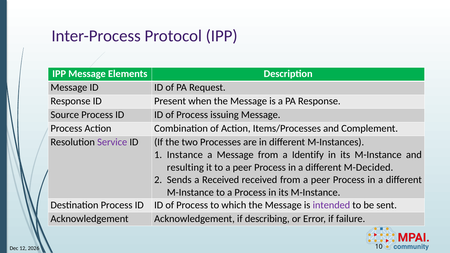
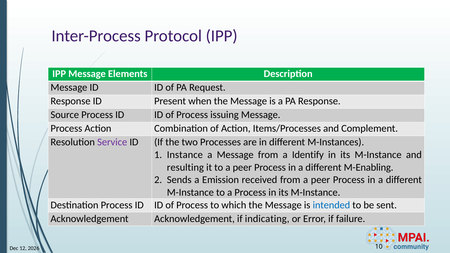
M-Decided: M-Decided -> M-Enabling
a Received: Received -> Emission
intended colour: purple -> blue
describing: describing -> indicating
